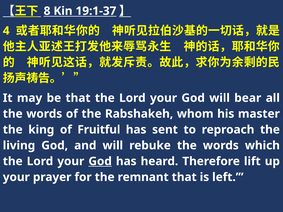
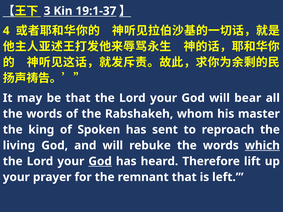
8: 8 -> 3
Fruitful: Fruitful -> Spoken
which underline: none -> present
